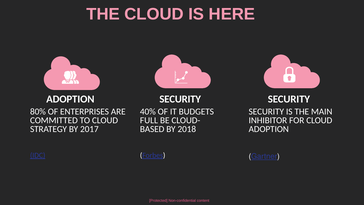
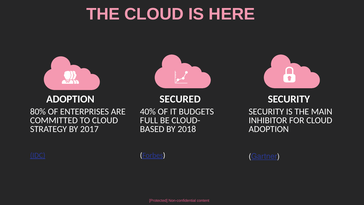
SECURITY at (180, 99): SECURITY -> SECURED
